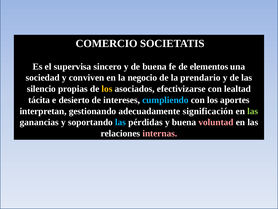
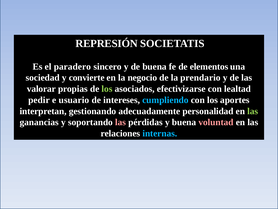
COMERCIO: COMERCIO -> REPRESIÓN
supervisa: supervisa -> paradero
conviven: conviven -> convierte
silencio: silencio -> valorar
los at (107, 89) colour: yellow -> light green
tácita: tácita -> pedir
desierto: desierto -> usuario
significación: significación -> personalidad
las at (121, 122) colour: light blue -> pink
internas colour: pink -> light blue
